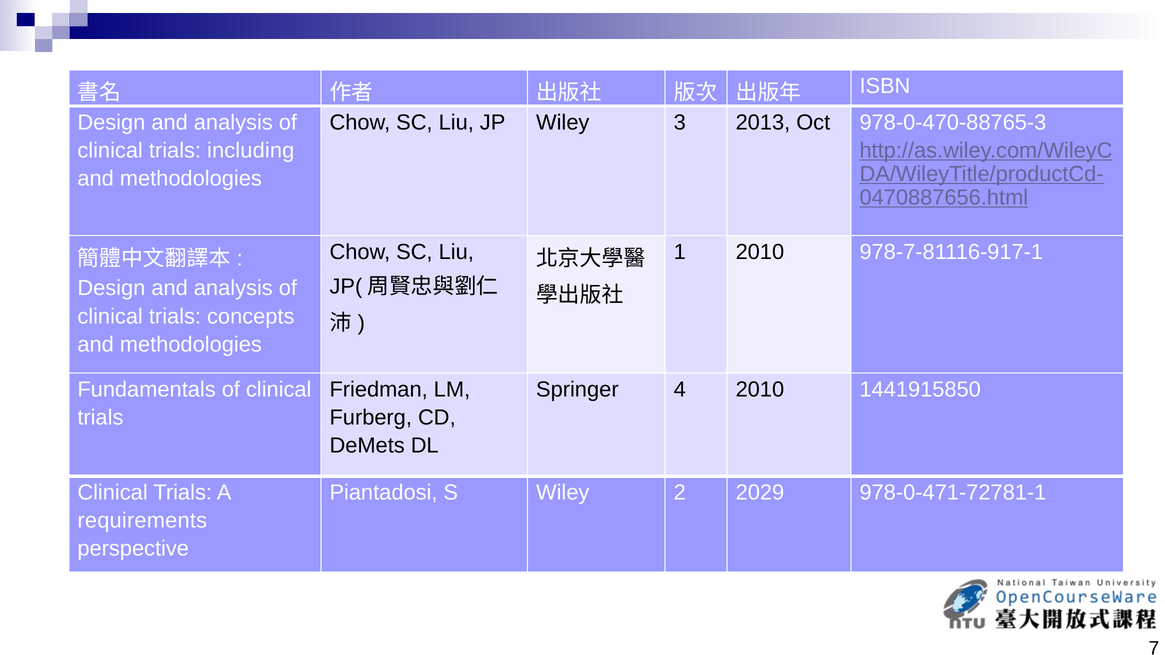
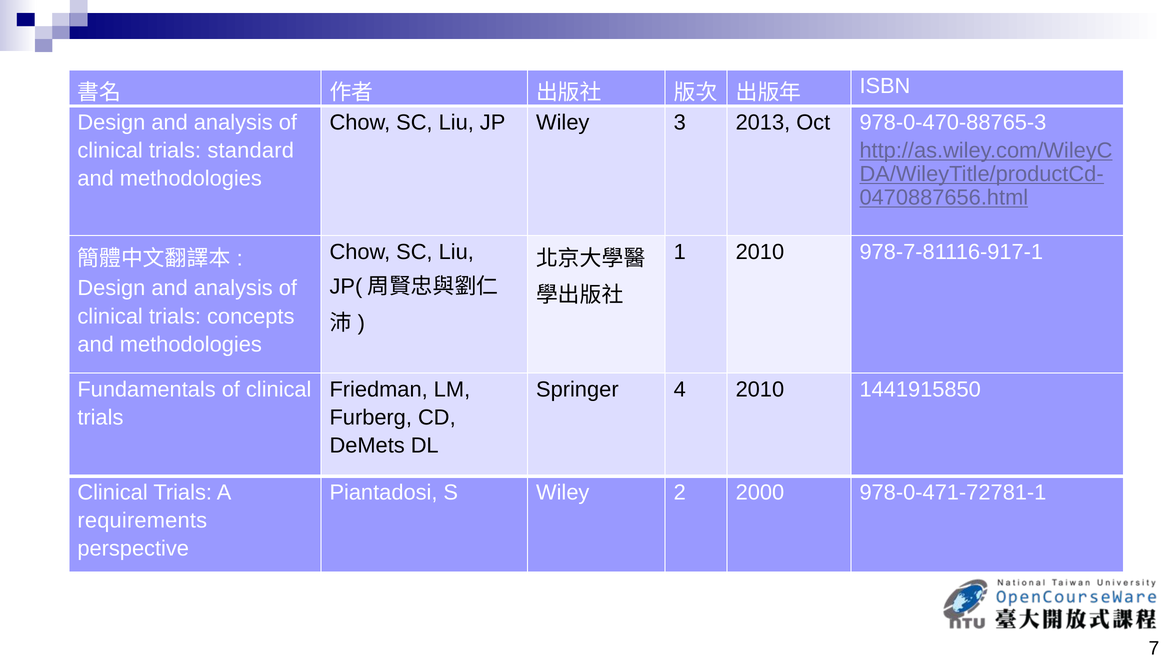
including: including -> standard
2029: 2029 -> 2000
